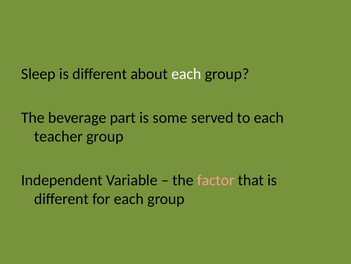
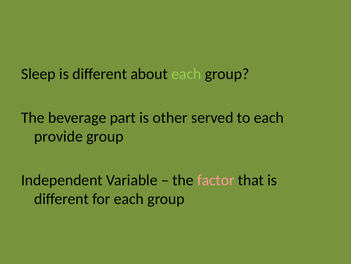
each at (186, 74) colour: white -> light green
some: some -> other
teacher: teacher -> provide
